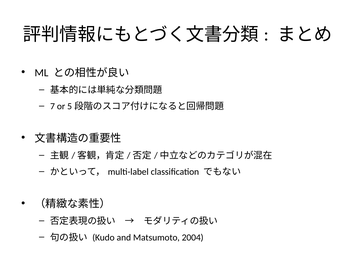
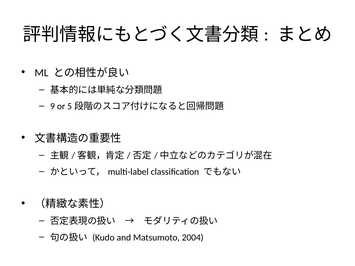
7: 7 -> 9
